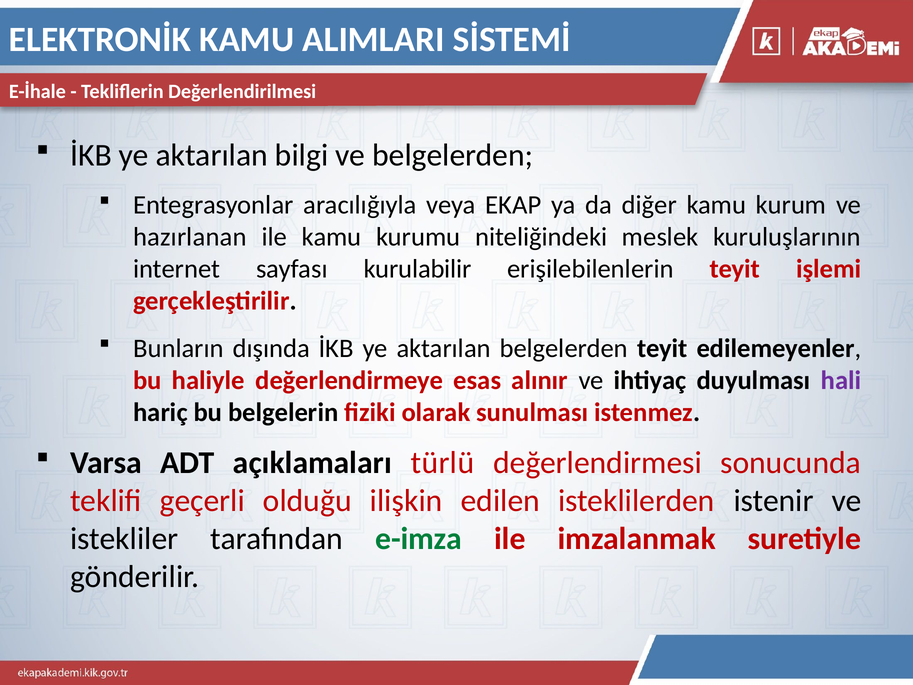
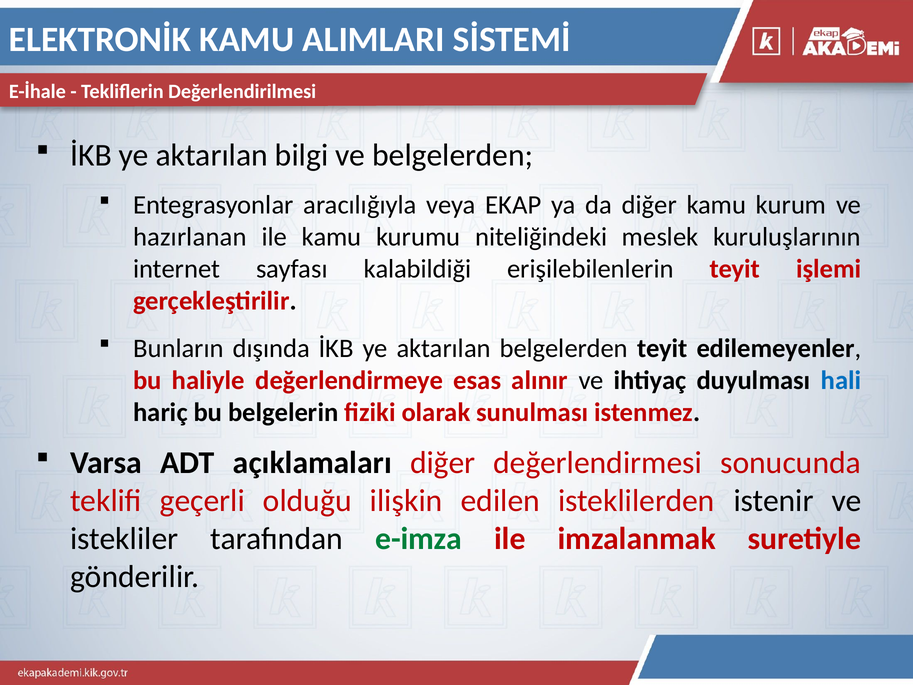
kurulabilir: kurulabilir -> kalabildiği
hali colour: purple -> blue
açıklamaları türlü: türlü -> diğer
